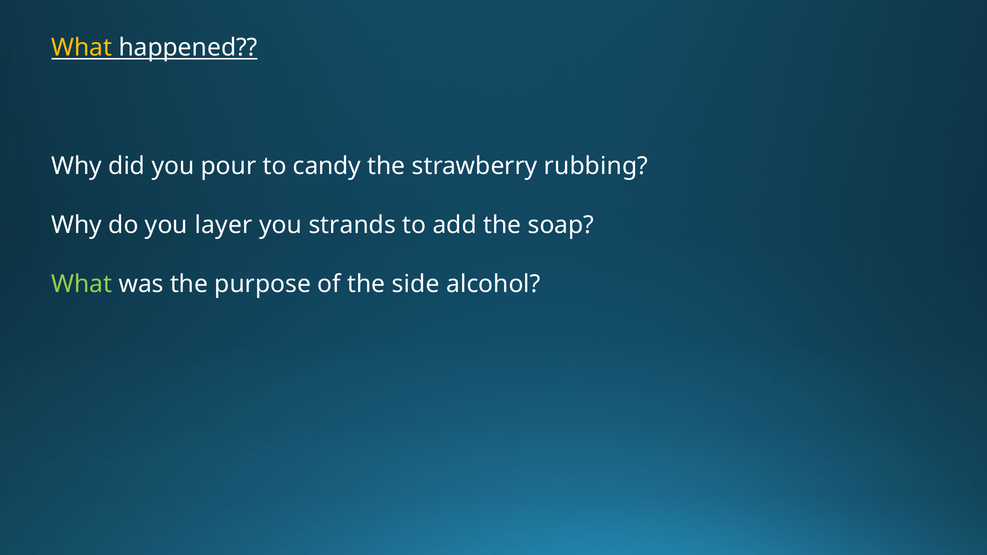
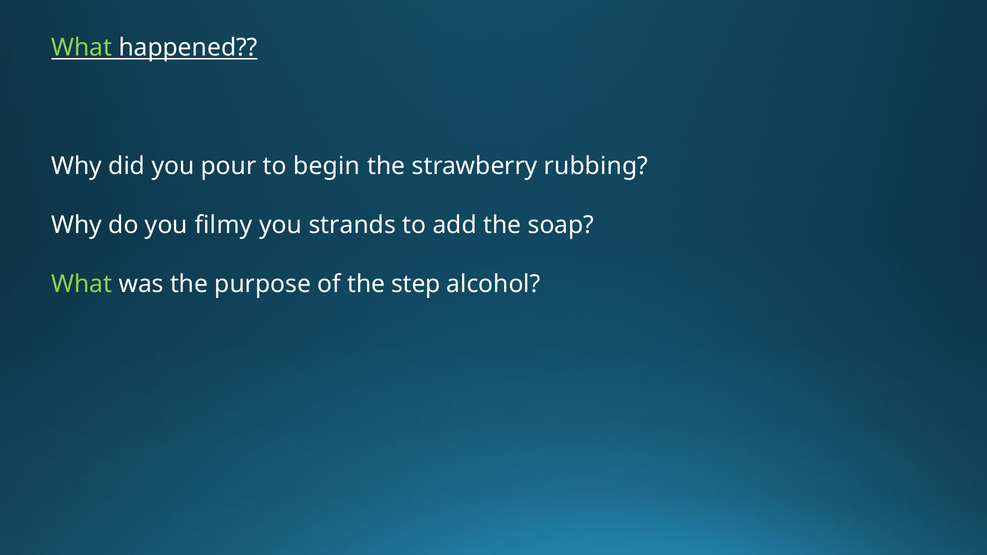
What at (82, 47) colour: yellow -> light green
candy: candy -> begin
layer: layer -> filmy
side: side -> step
